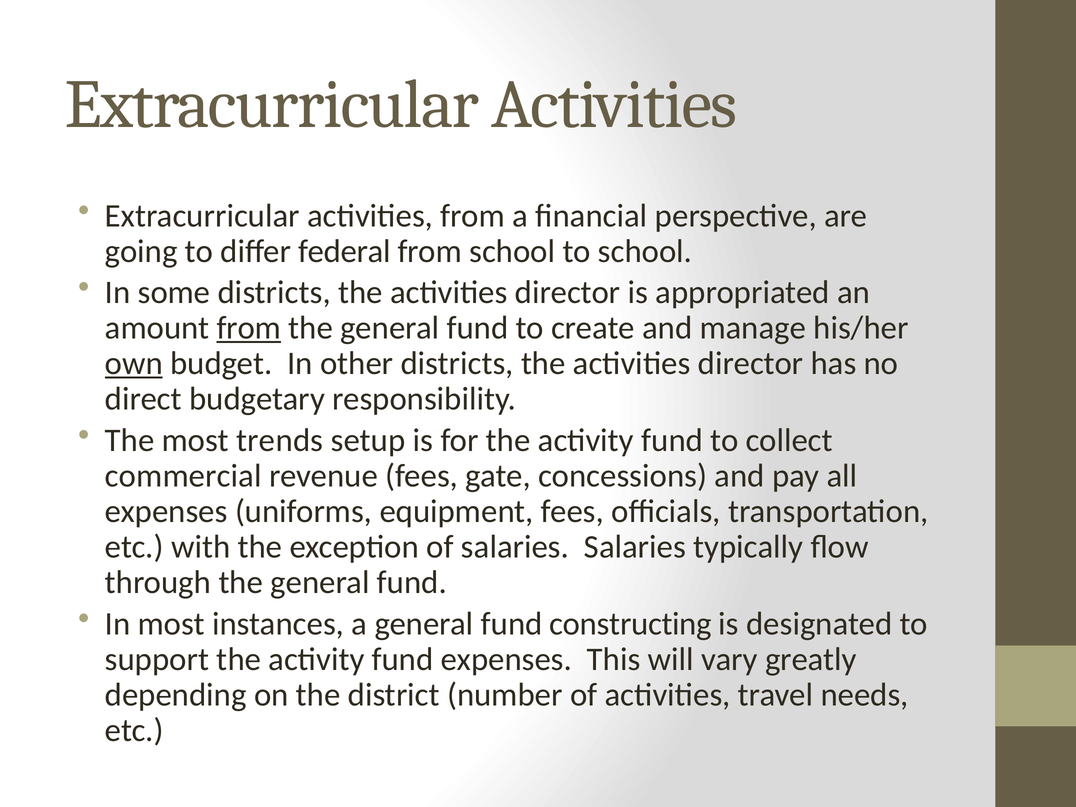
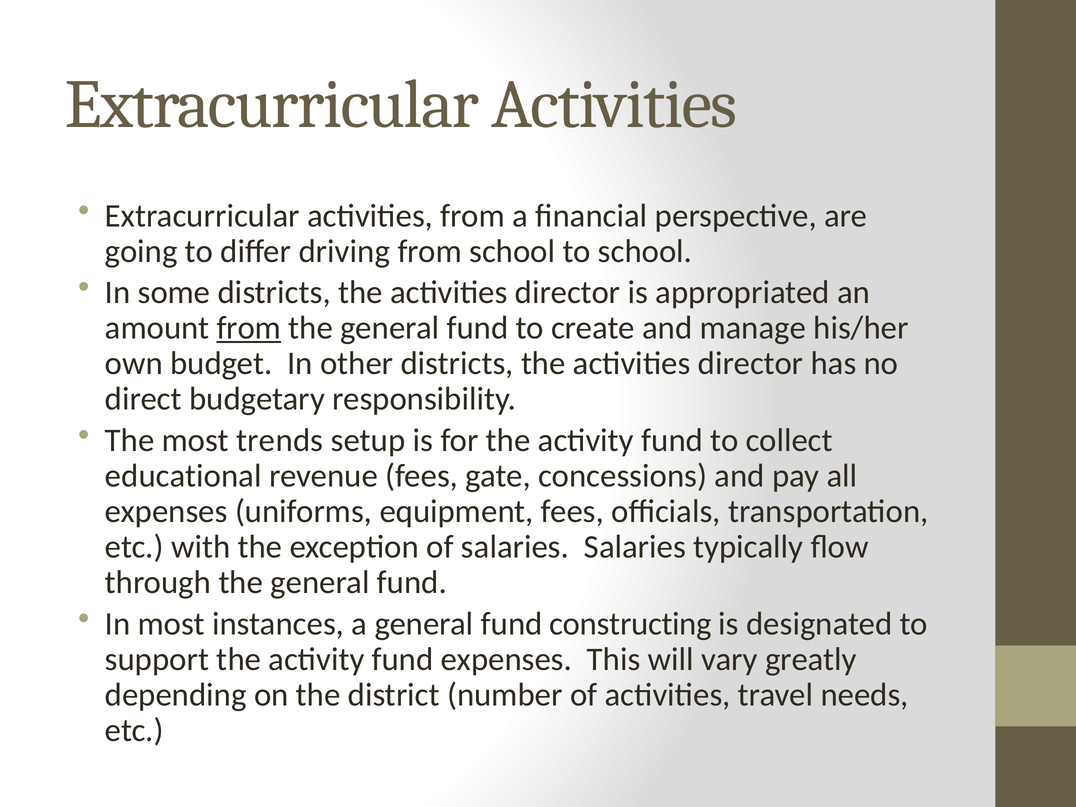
federal: federal -> driving
own underline: present -> none
commercial: commercial -> educational
